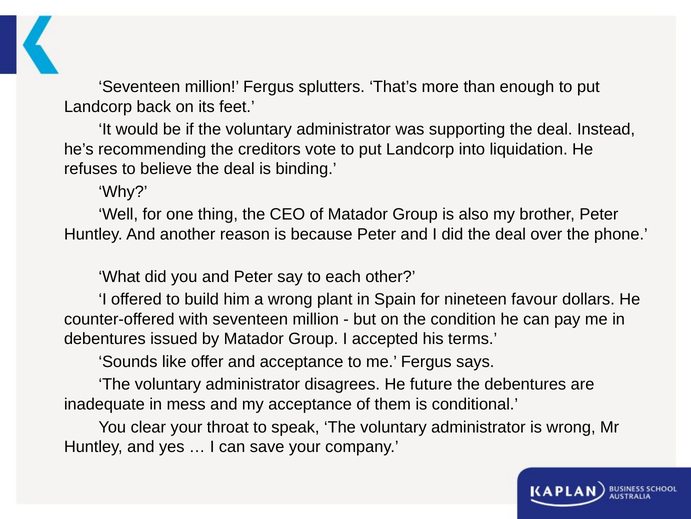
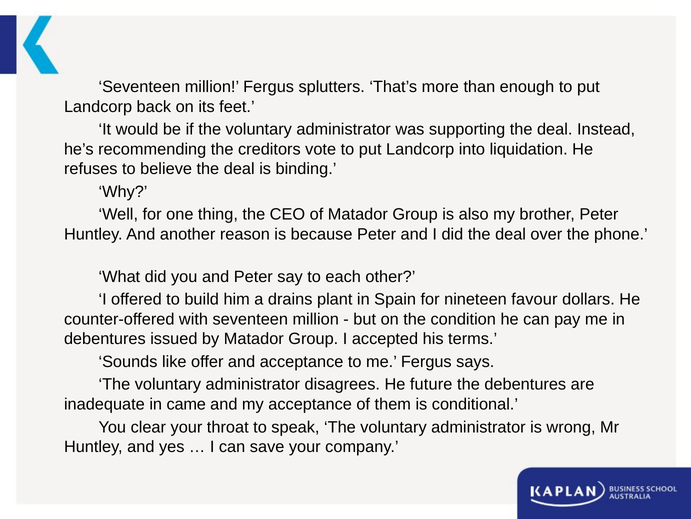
a wrong: wrong -> drains
mess: mess -> came
